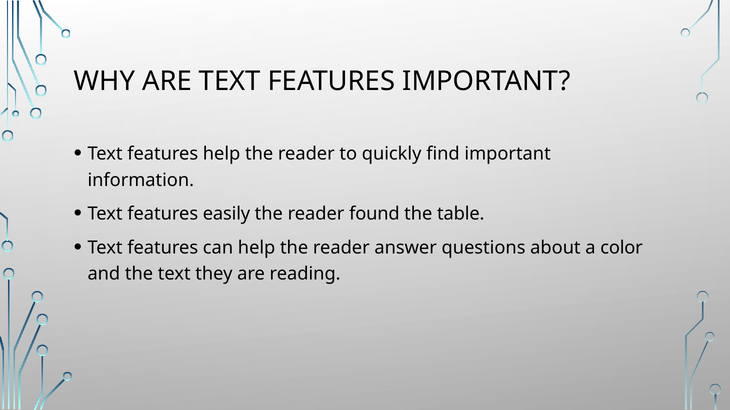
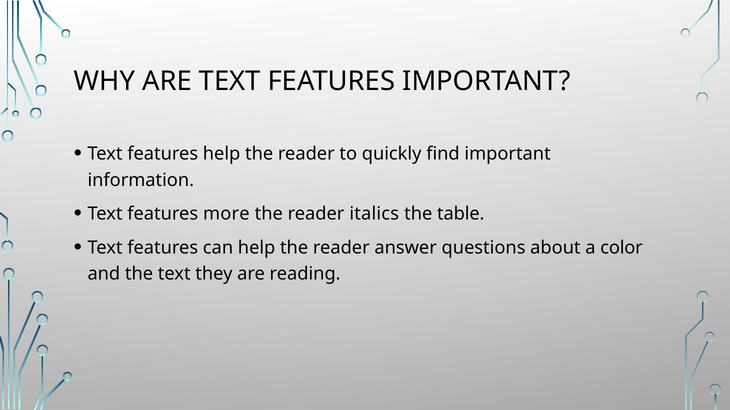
easily: easily -> more
found: found -> italics
